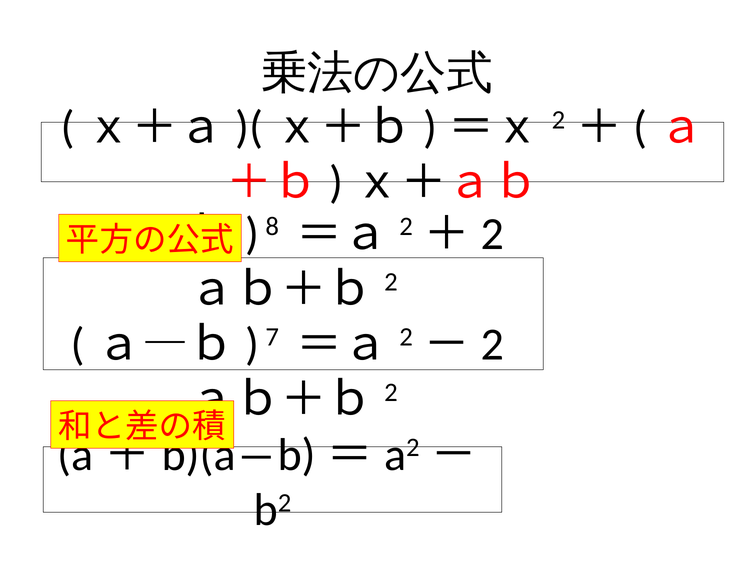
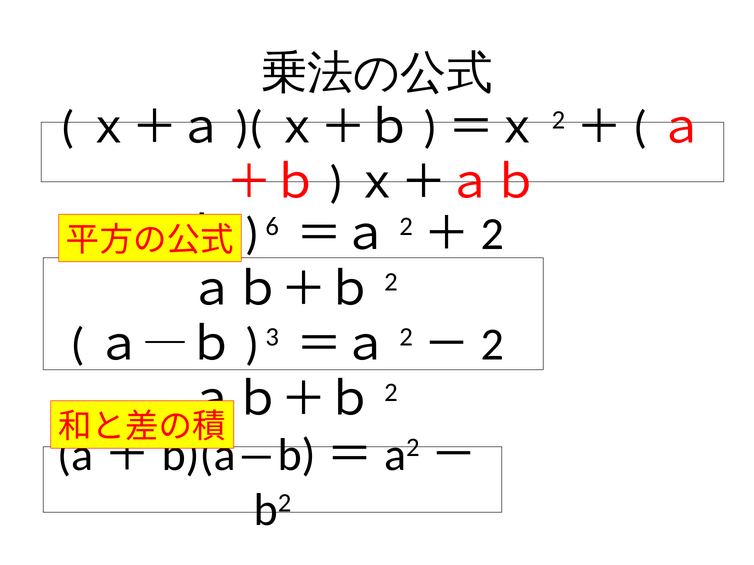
8: 8 -> 6
7: 7 -> 3
